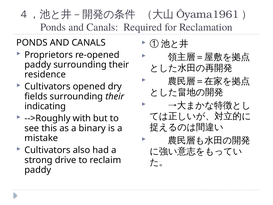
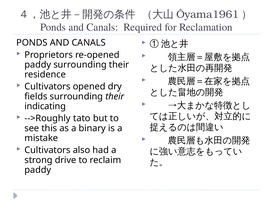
with: with -> tato
